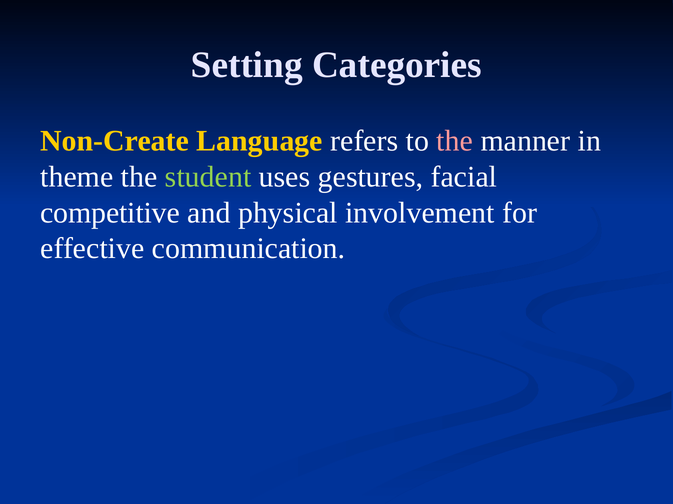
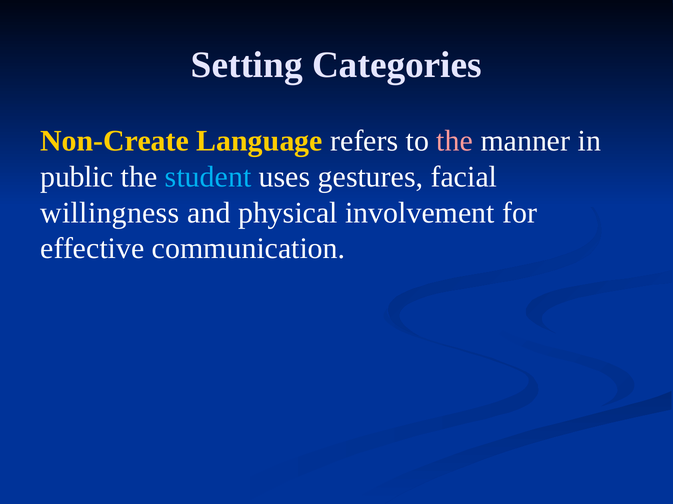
theme: theme -> public
student colour: light green -> light blue
competitive: competitive -> willingness
